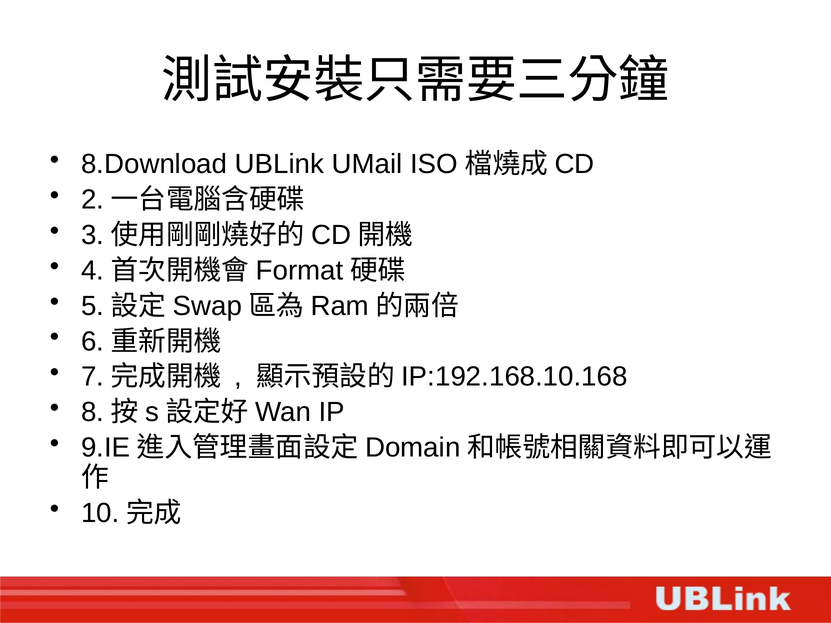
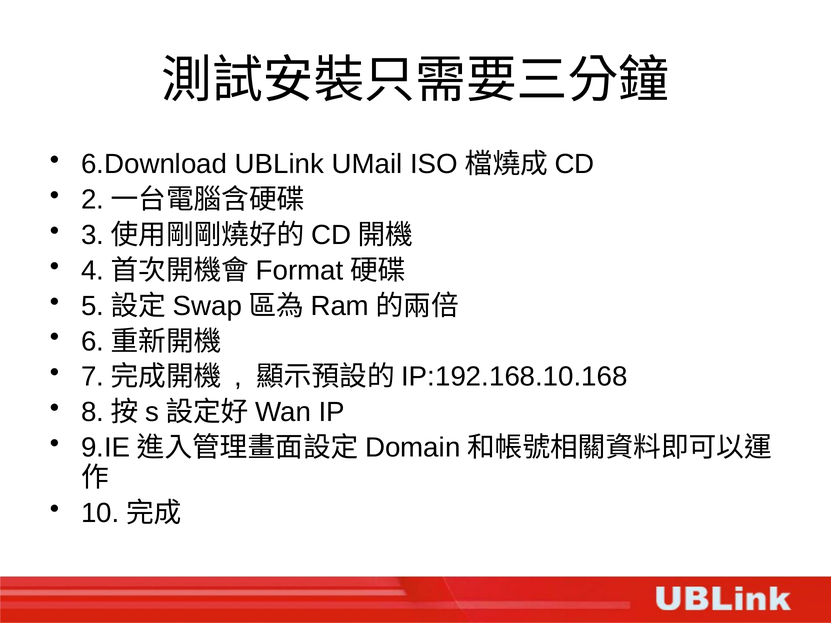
8.Download: 8.Download -> 6.Download
